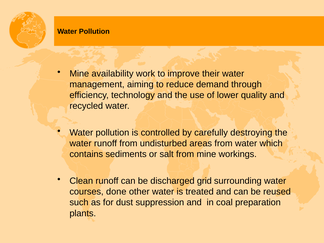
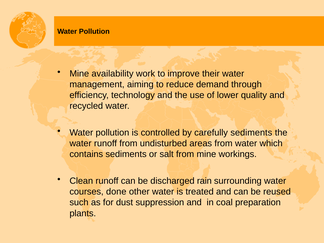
carefully destroying: destroying -> sediments
grid: grid -> rain
